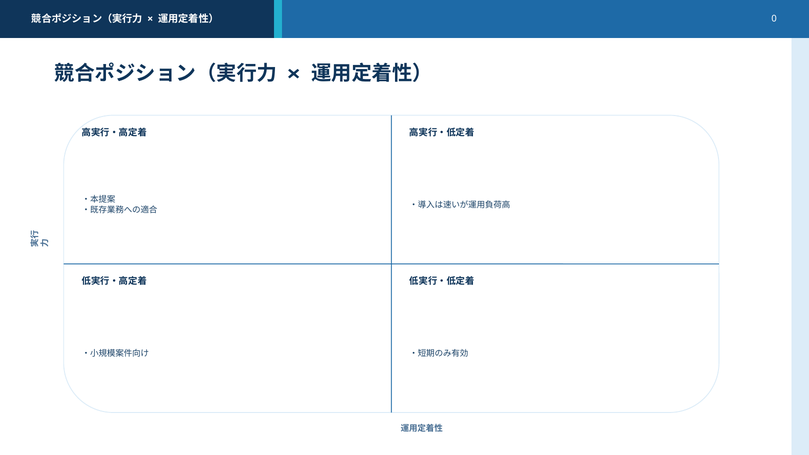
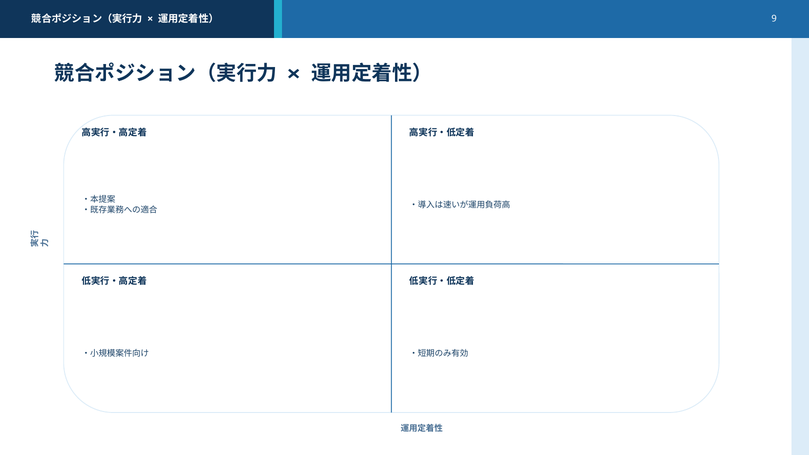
0: 0 -> 9
